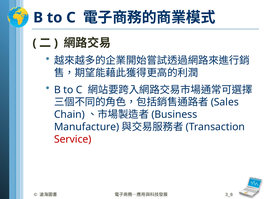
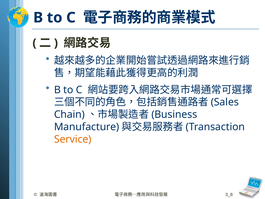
Service colour: red -> orange
